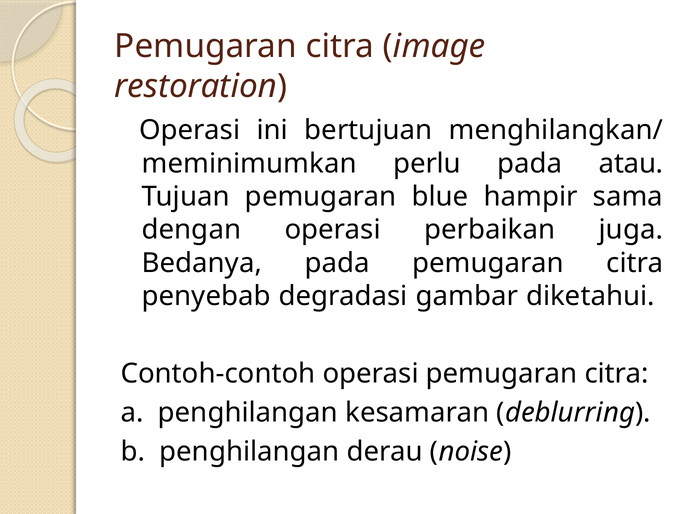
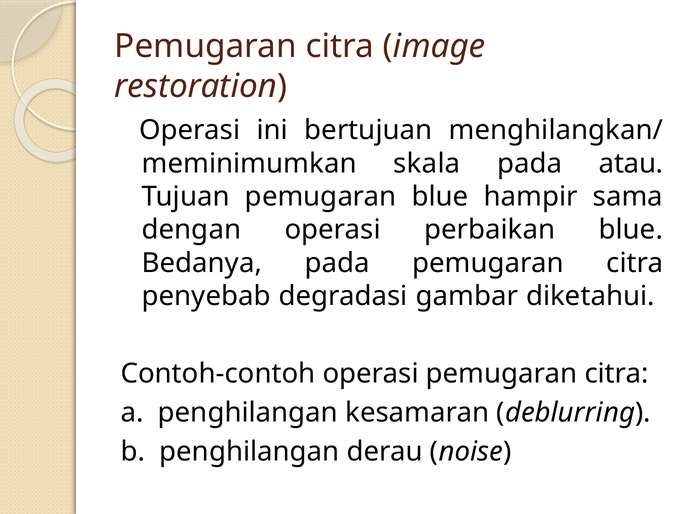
perlu: perlu -> skala
perbaikan juga: juga -> blue
